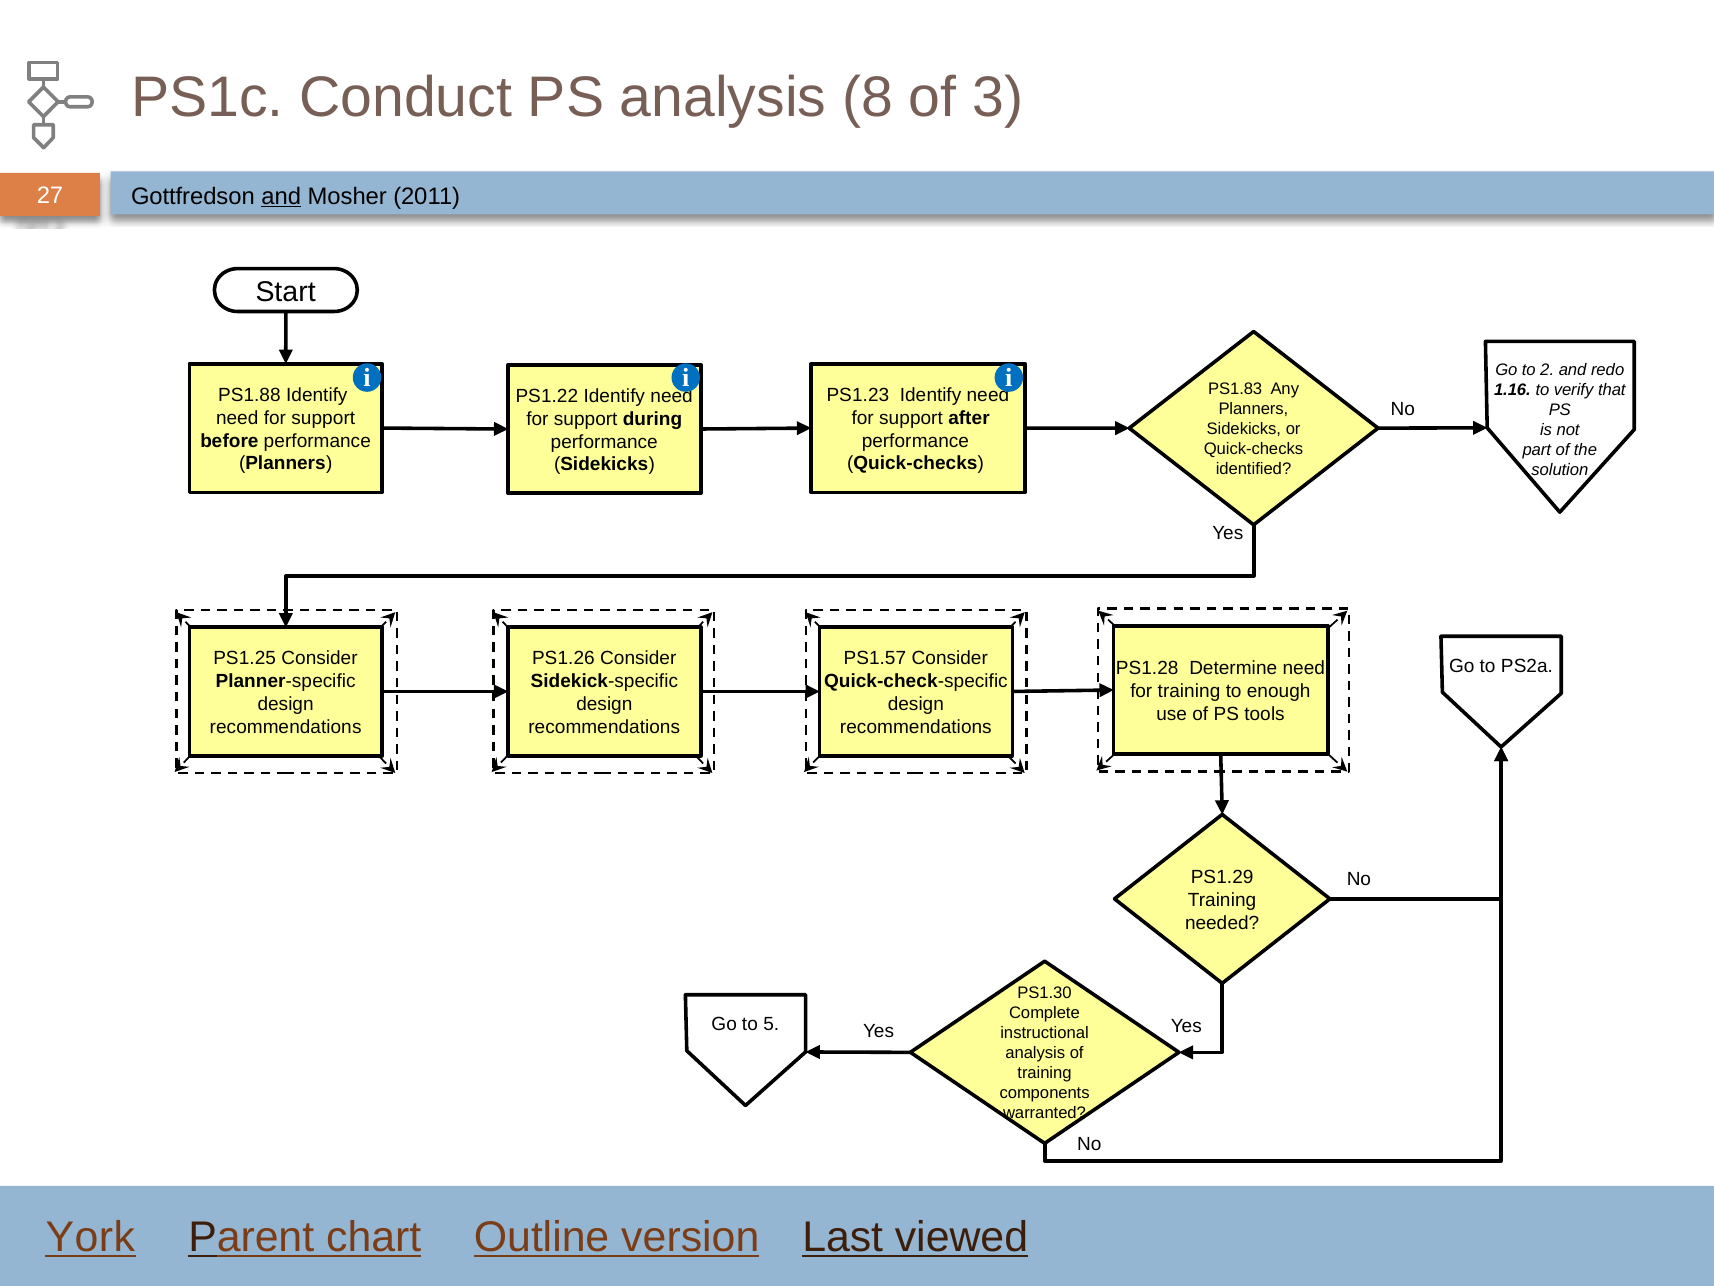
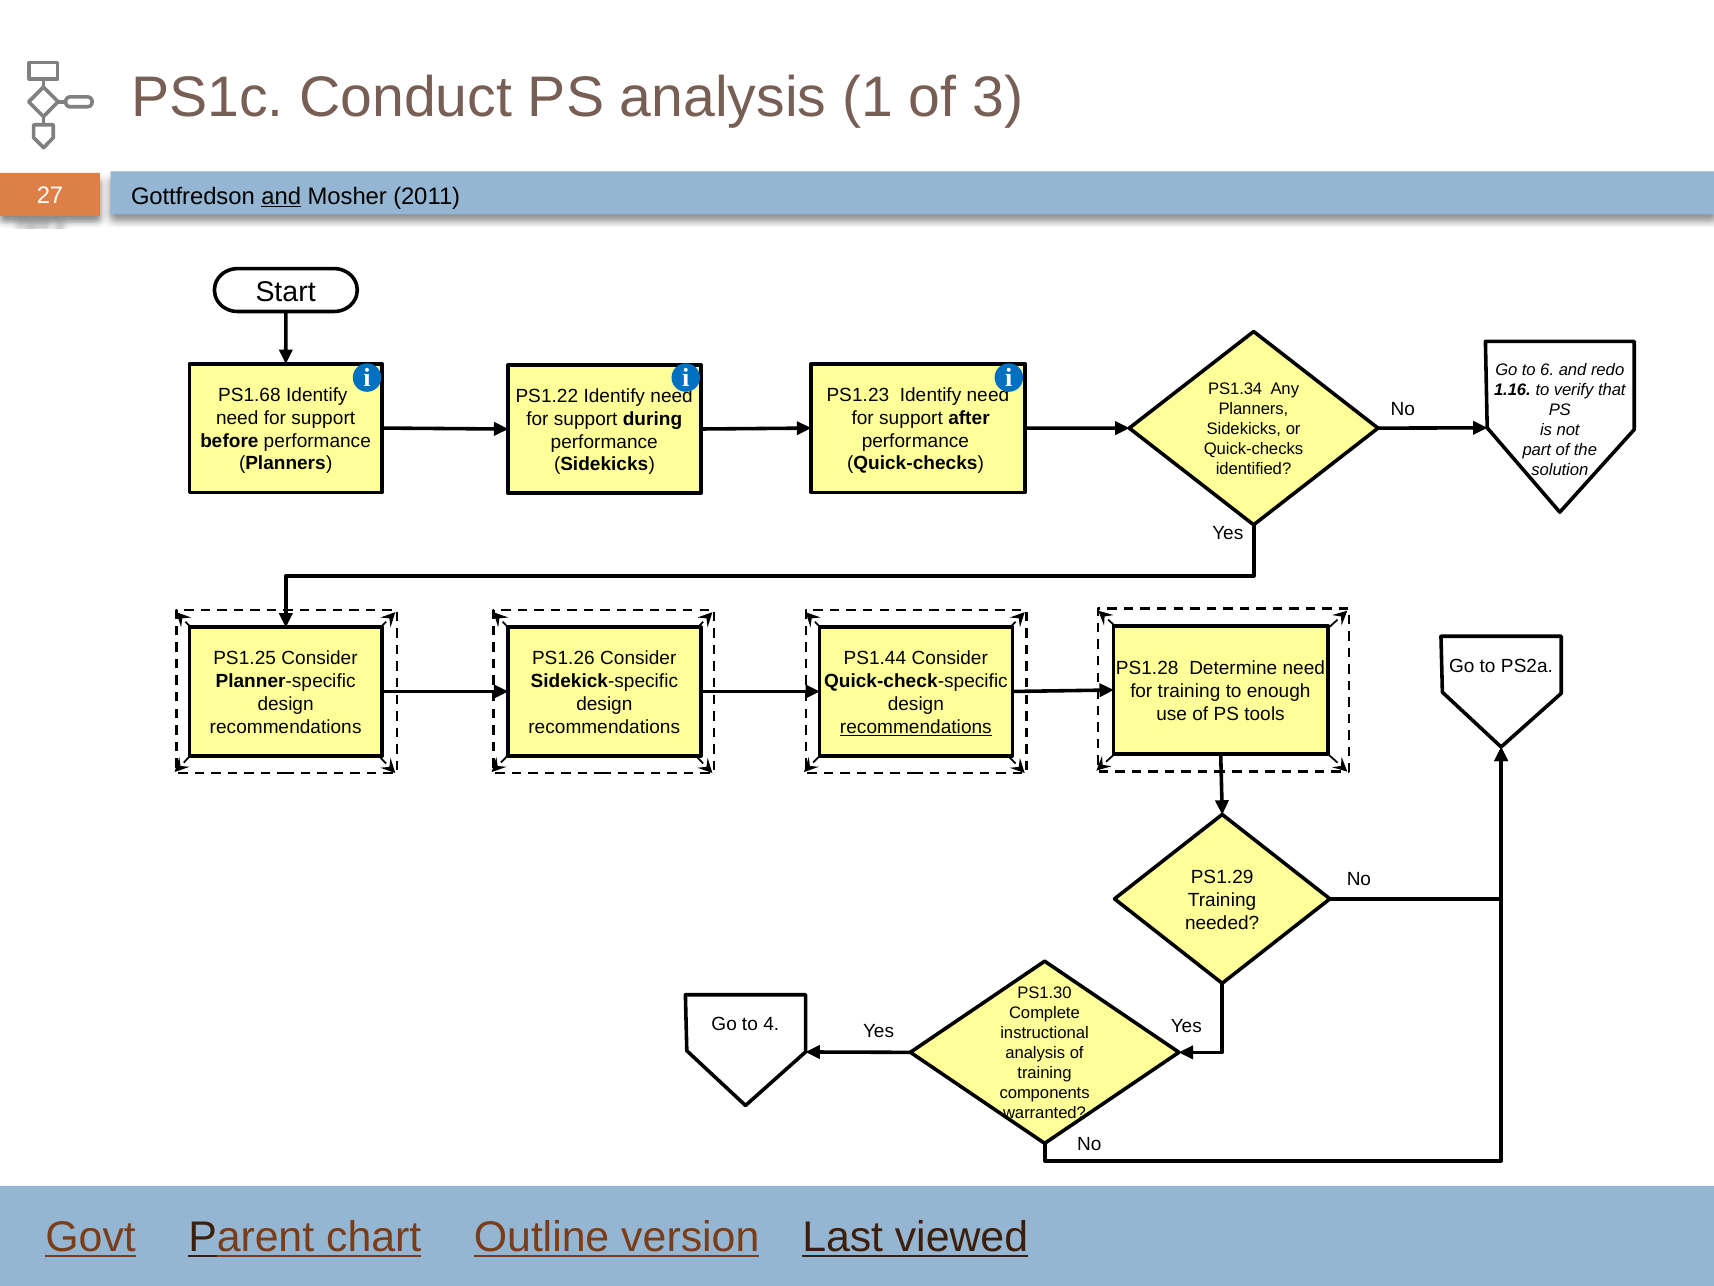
8: 8 -> 1
2: 2 -> 6
PS1.83: PS1.83 -> PS1.34
PS1.88: PS1.88 -> PS1.68
PS1.57: PS1.57 -> PS1.44
recommendations at (916, 727) underline: none -> present
5: 5 -> 4
York: York -> Govt
